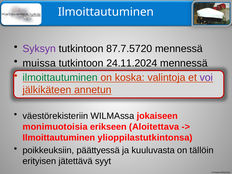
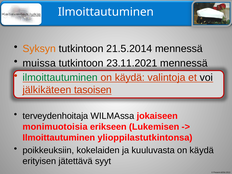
Syksyn colour: purple -> orange
87.7.5720: 87.7.5720 -> 21.5.2014
24.11.2024: 24.11.2024 -> 23.11.2021
koska at (130, 78): koska -> käydä
voi colour: purple -> black
annetun: annetun -> tasoisen
väestörekisteriin: väestörekisteriin -> terveydenhoitaja
Aloitettava: Aloitettava -> Lukemisen
päättyessä: päättyessä -> kokelaiden
tällöin at (202, 150): tällöin -> käydä
